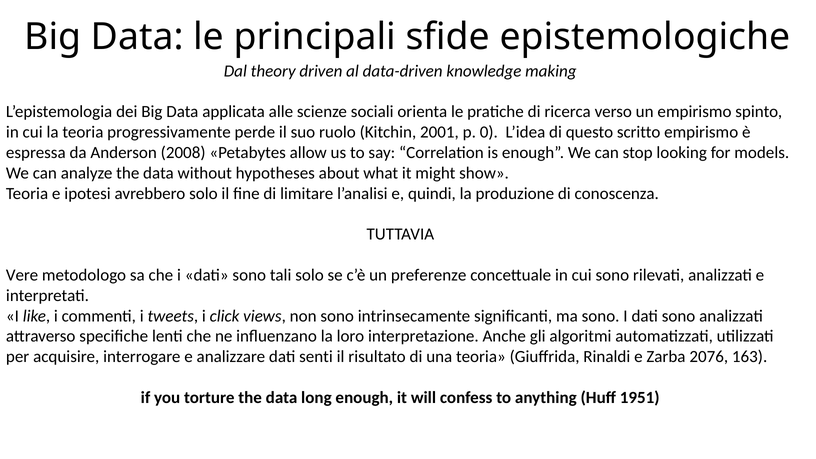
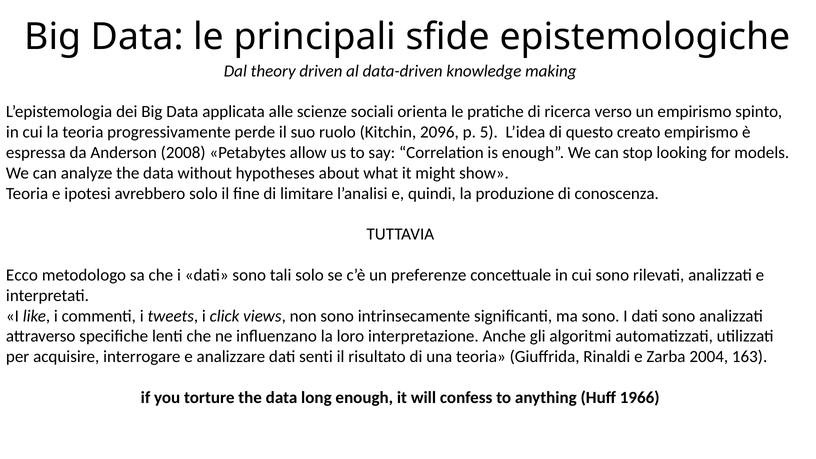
2001: 2001 -> 2096
0: 0 -> 5
scritto: scritto -> creato
Vere: Vere -> Ecco
2076: 2076 -> 2004
1951: 1951 -> 1966
